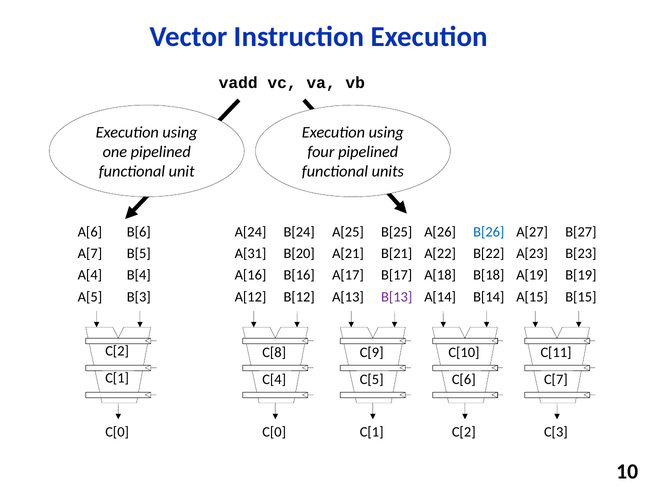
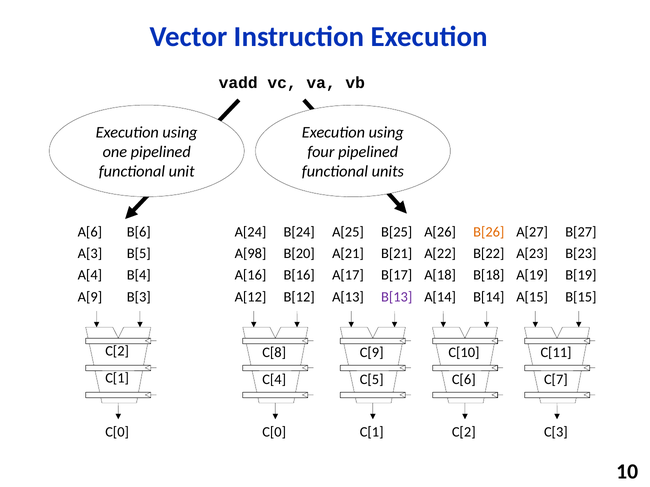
B[26 colour: blue -> orange
A[7: A[7 -> A[3
A[31: A[31 -> A[98
A[5: A[5 -> A[9
